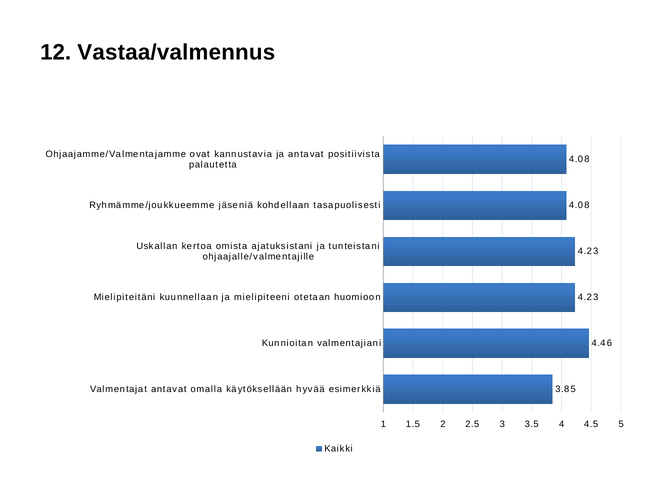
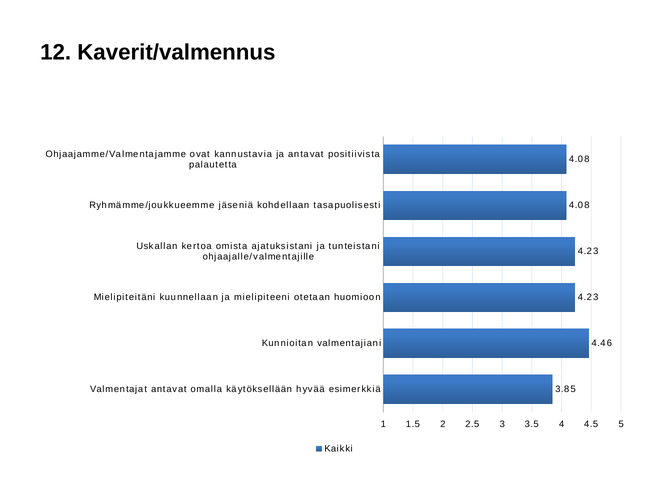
Vastaa/valmennus: Vastaa/valmennus -> Kaverit/valmennus
